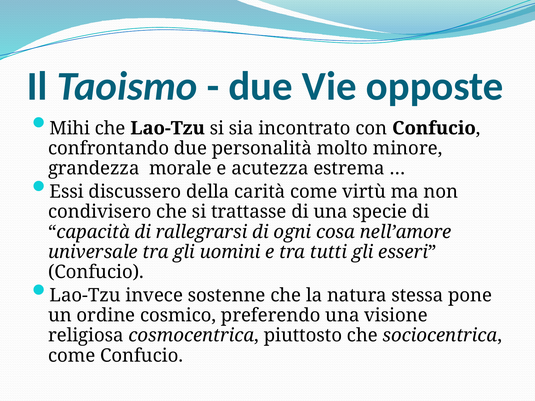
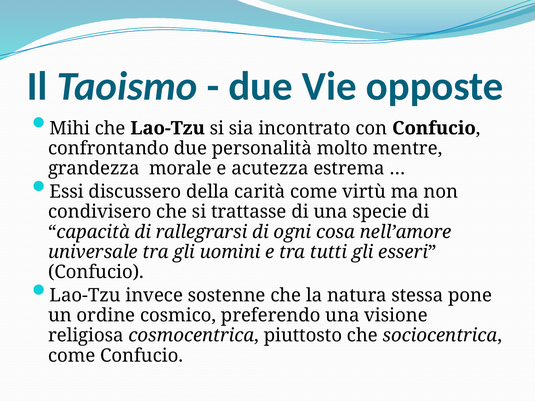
minore: minore -> mentre
